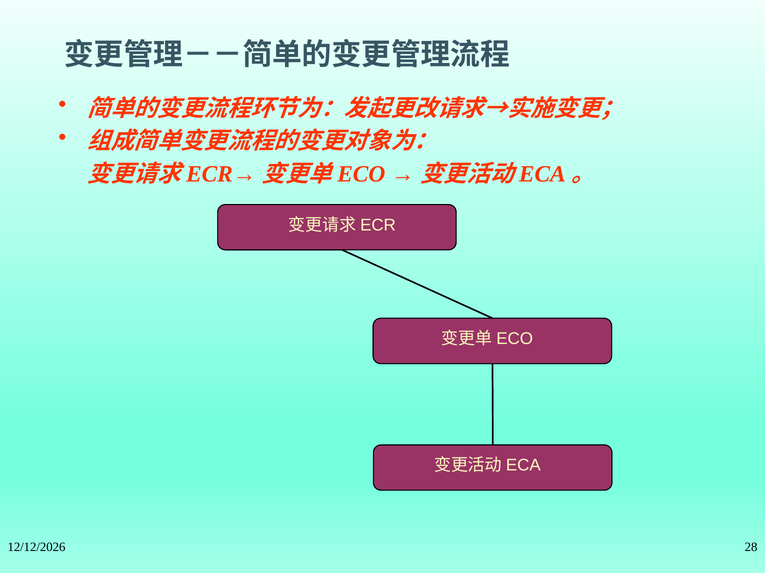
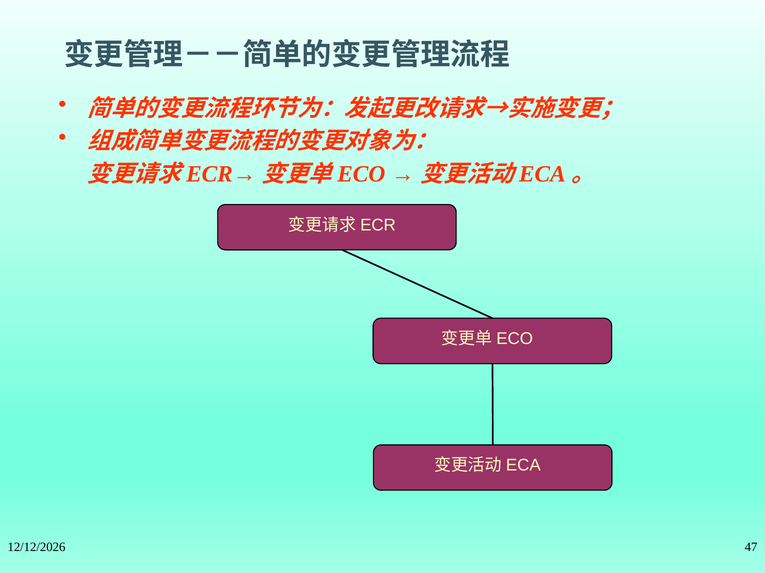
28: 28 -> 47
